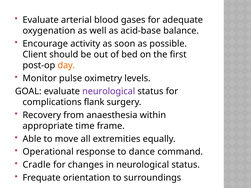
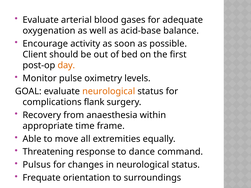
neurological at (109, 91) colour: purple -> orange
Operational: Operational -> Threatening
Cradle: Cradle -> Pulsus
